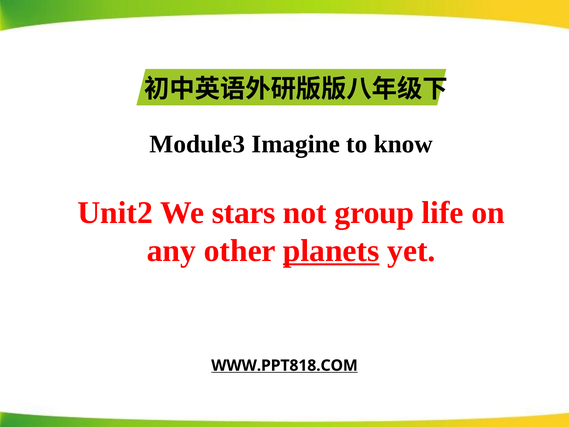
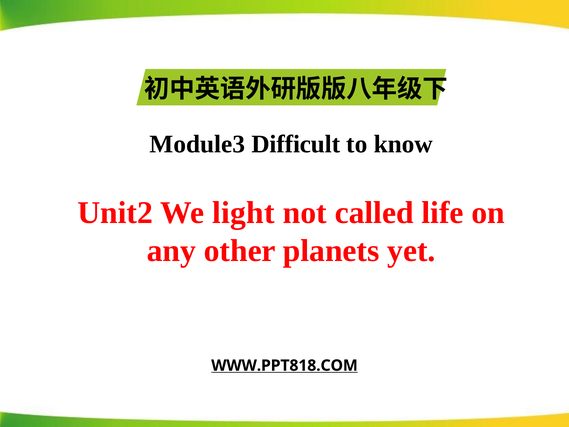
Imagine: Imagine -> Difficult
stars: stars -> light
group: group -> called
planets underline: present -> none
